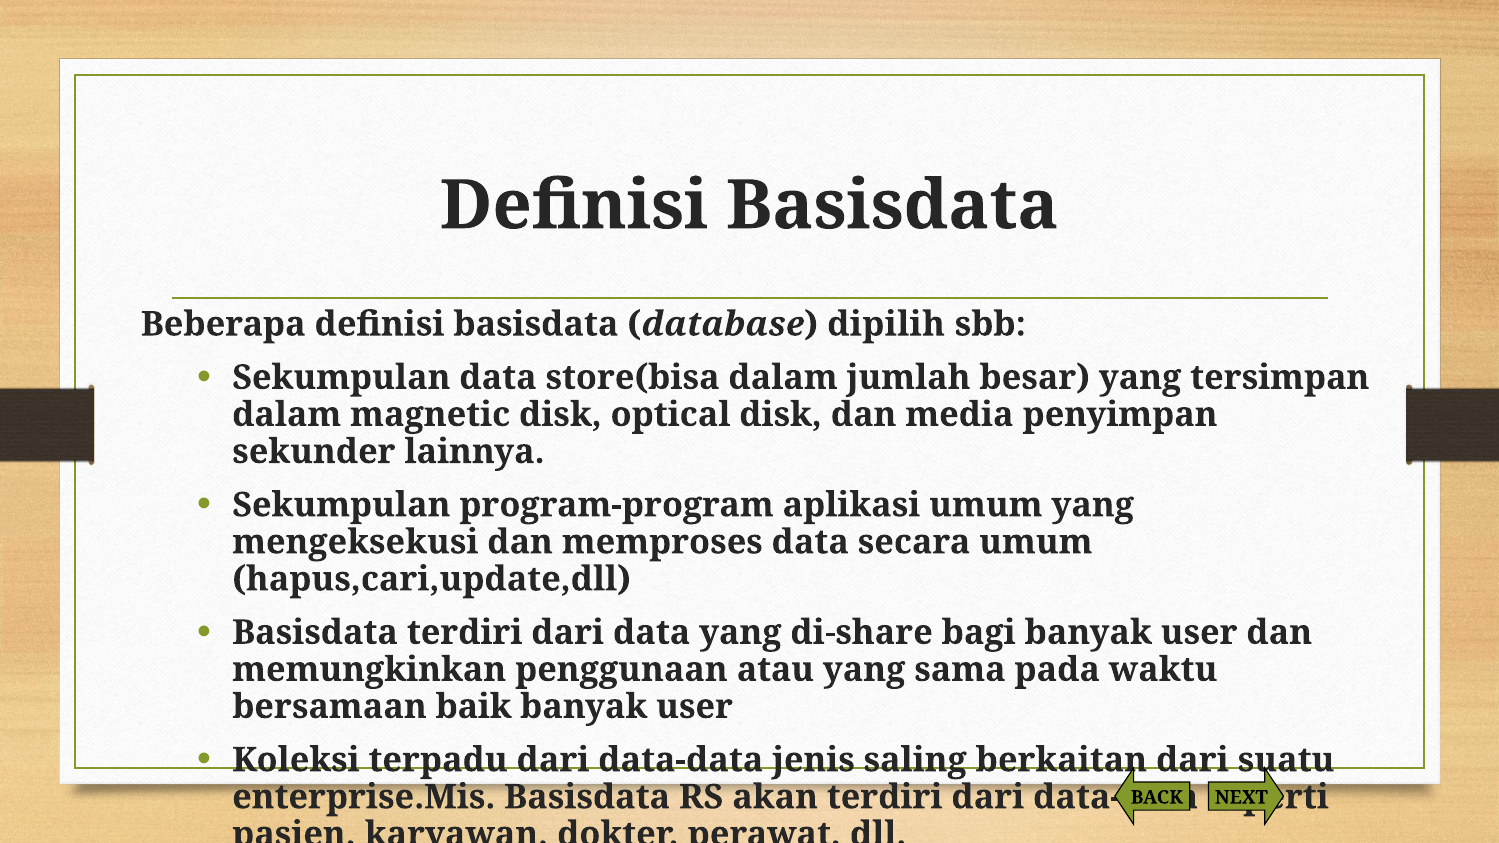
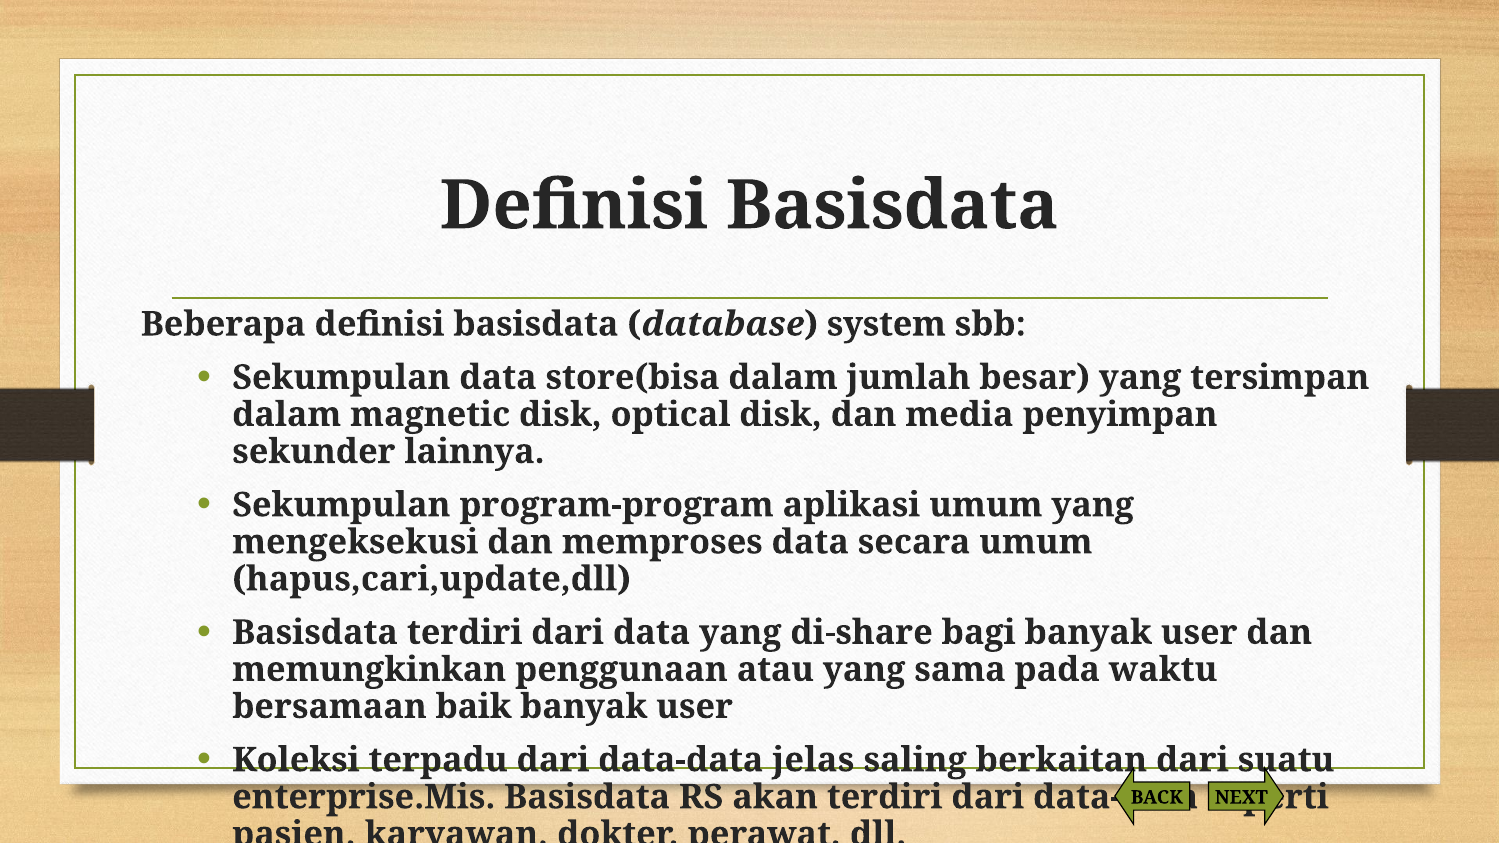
dipilih: dipilih -> system
jenis: jenis -> jelas
